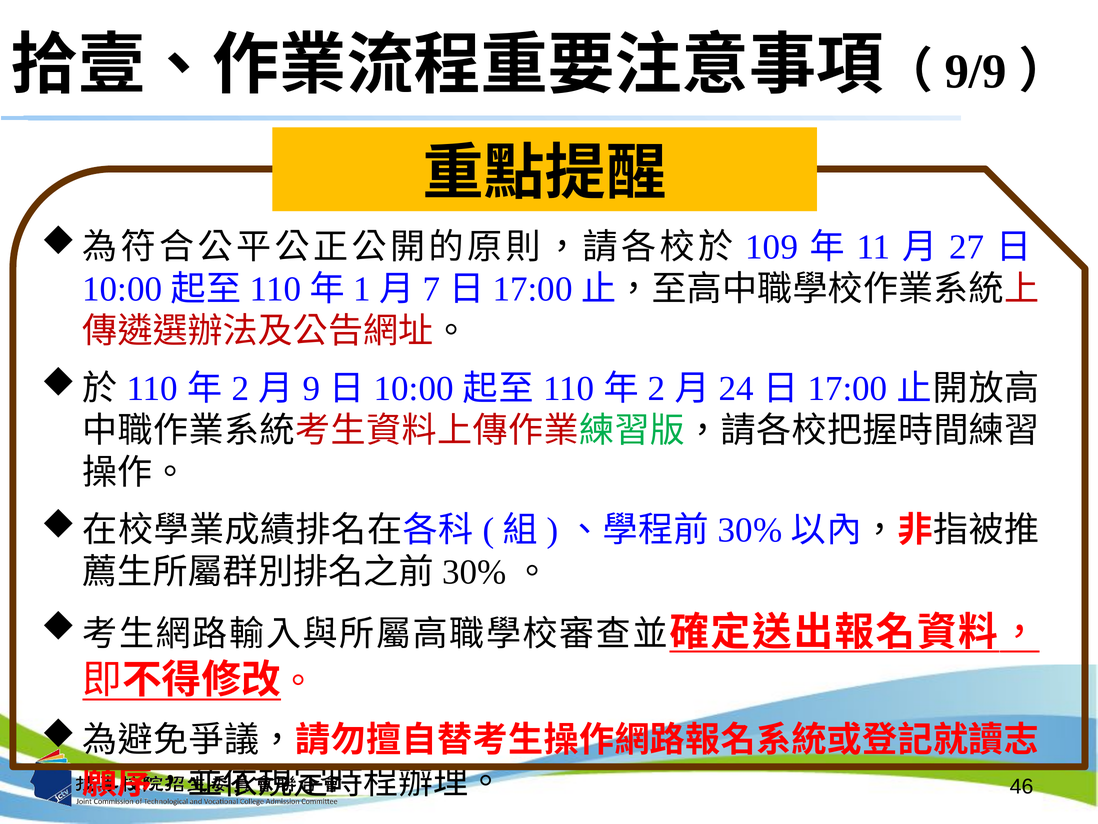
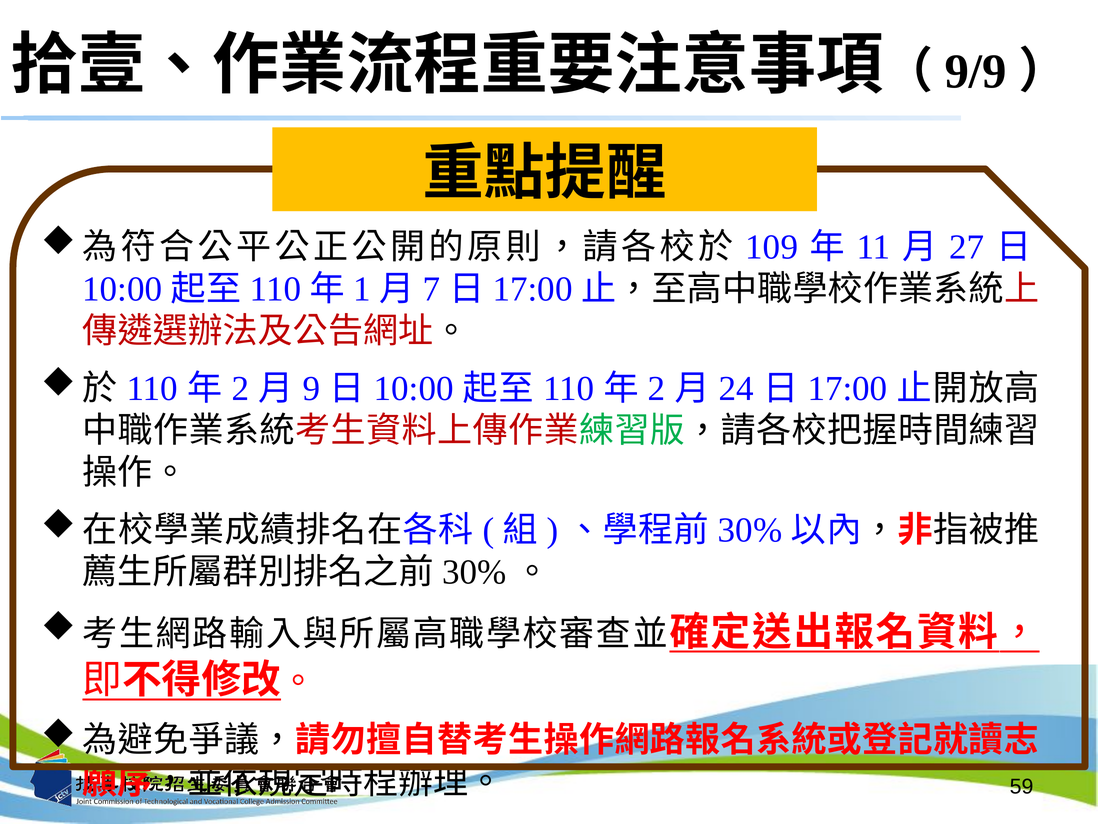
46: 46 -> 59
